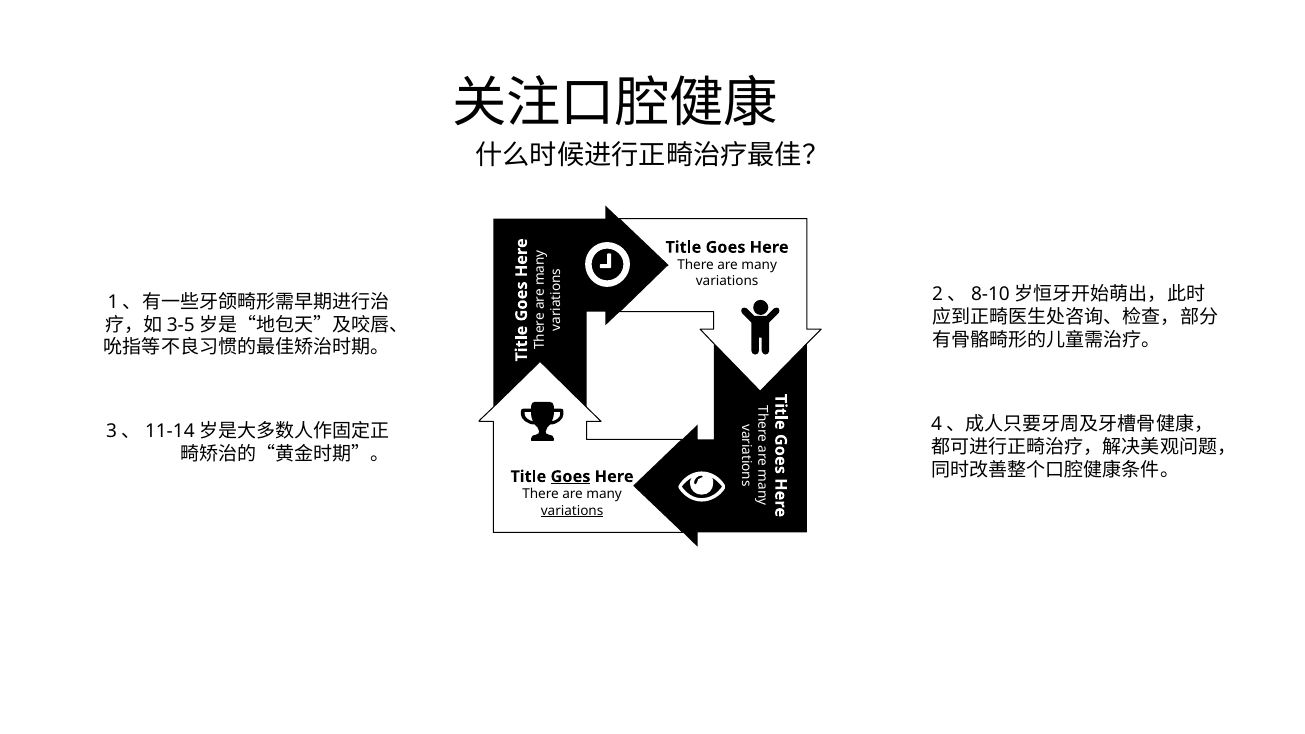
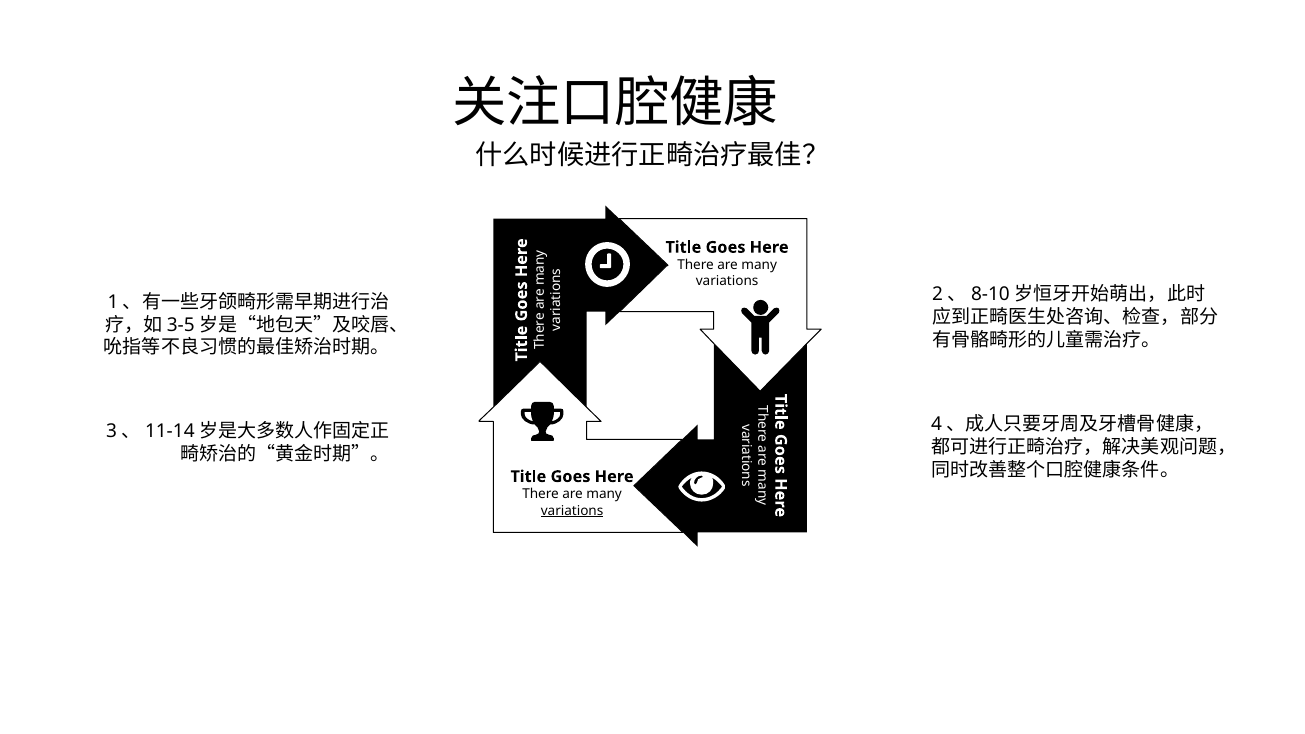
Goes at (570, 477) underline: present -> none
